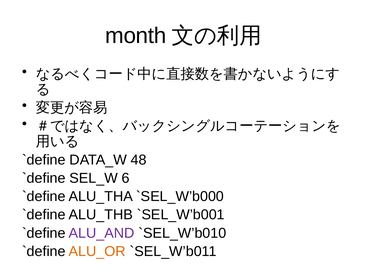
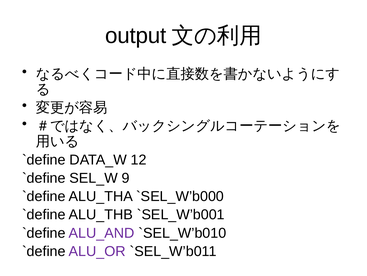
month: month -> output
48: 48 -> 12
6: 6 -> 9
ALU_OR colour: orange -> purple
